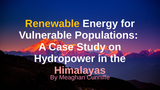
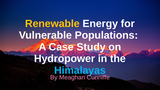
Himalayas colour: pink -> light blue
